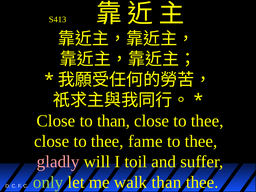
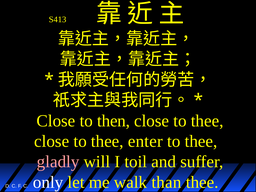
to than: than -> then
fame: fame -> enter
only colour: light green -> white
